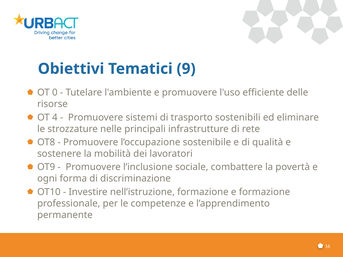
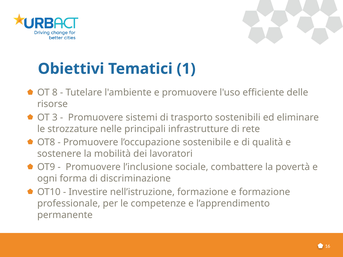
9: 9 -> 1
0: 0 -> 8
4: 4 -> 3
